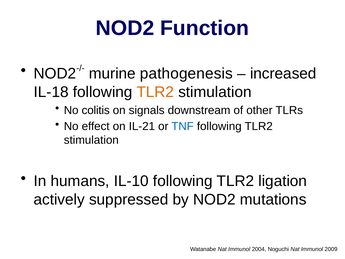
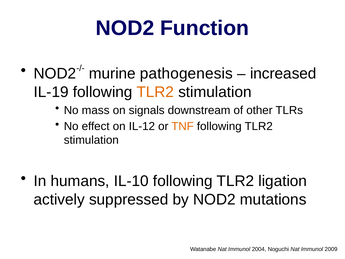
IL-18: IL-18 -> IL-19
colitis: colitis -> mass
IL-21: IL-21 -> IL-12
TNF colour: blue -> orange
